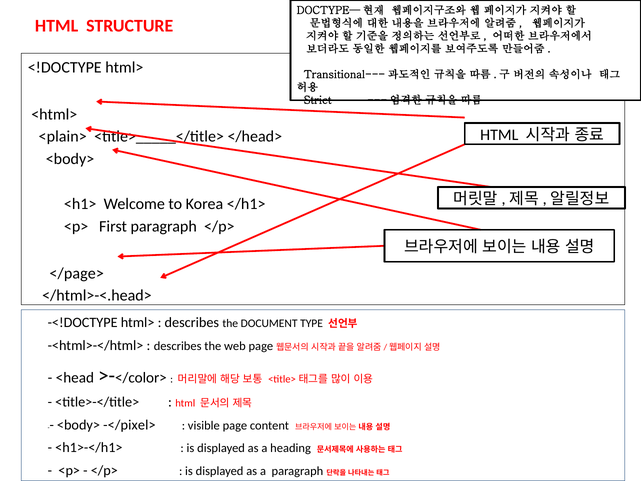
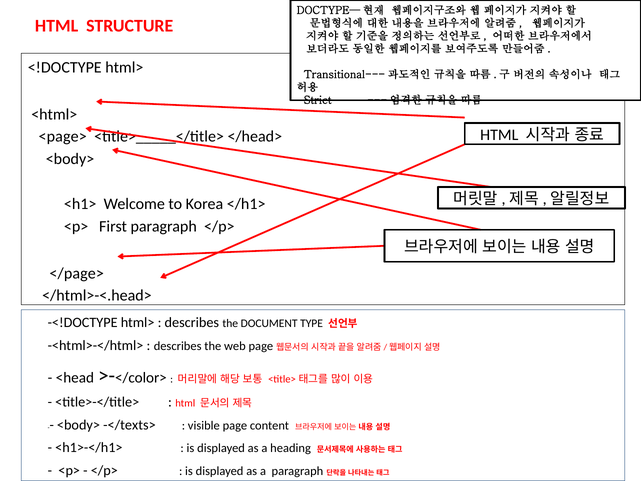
<plain>: <plain> -> <page>
-</pixel>: -</pixel> -> -</texts>
